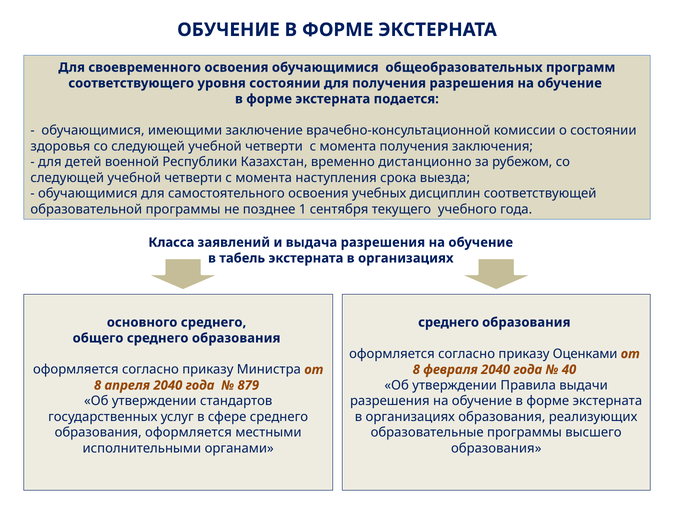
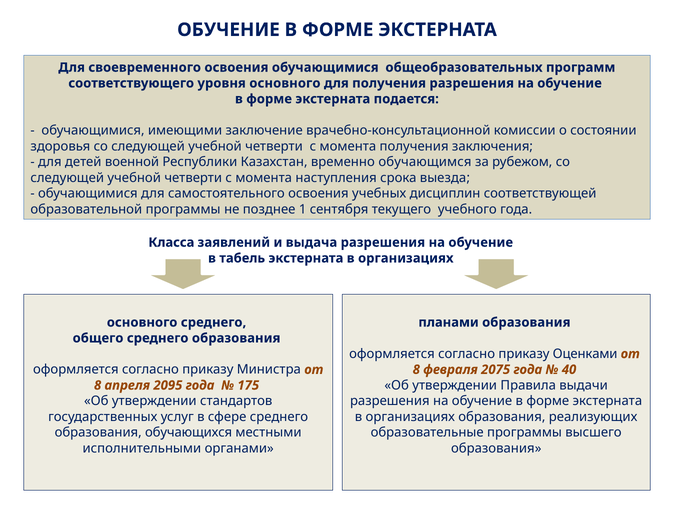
уровня состоянии: состоянии -> основного
дистанционно: дистанционно -> обучающимся
среднего at (449, 322): среднего -> планами
февраля 2040: 2040 -> 2075
апреля 2040: 2040 -> 2095
879: 879 -> 175
оформляется at (189, 432): оформляется -> обучающихся
